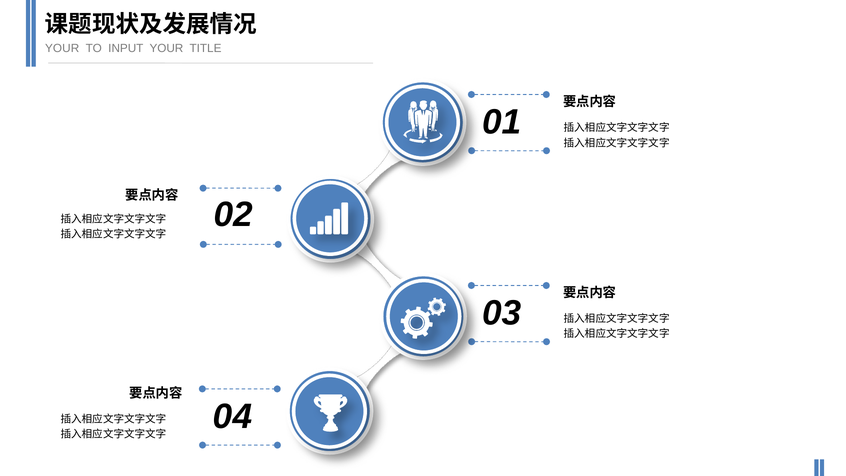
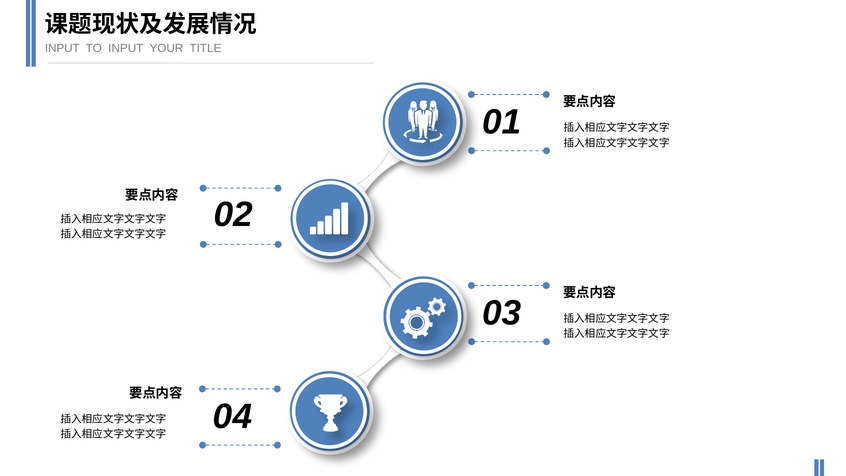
YOUR at (62, 49): YOUR -> INPUT
